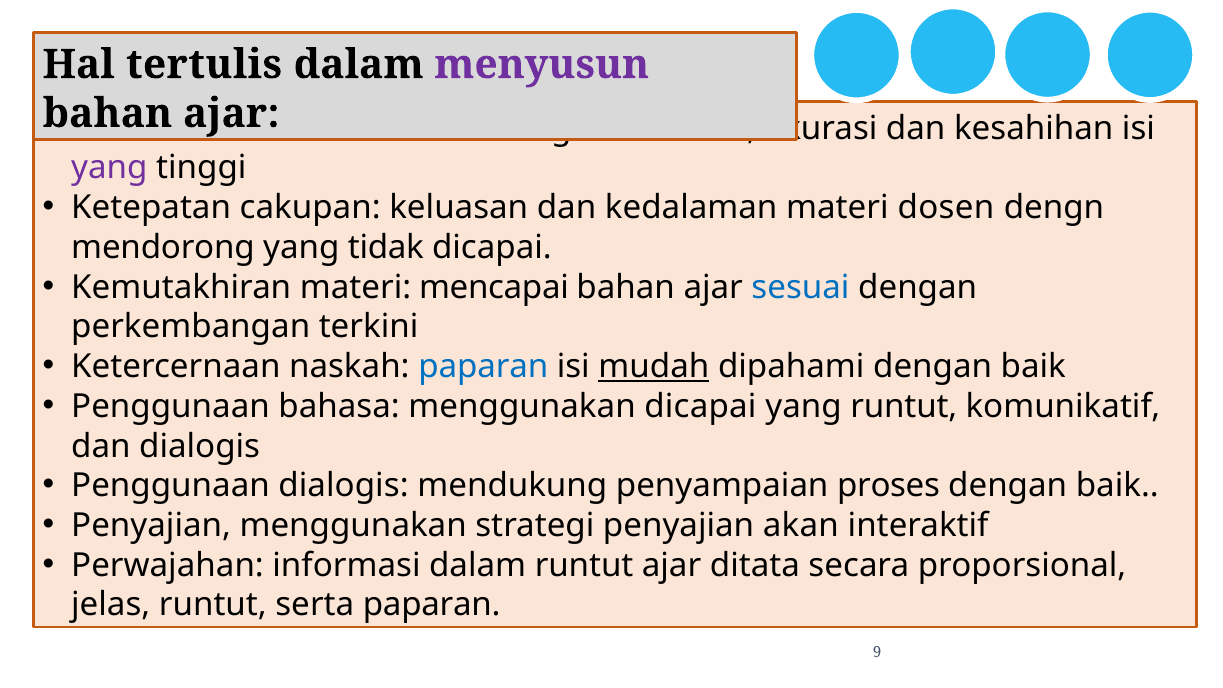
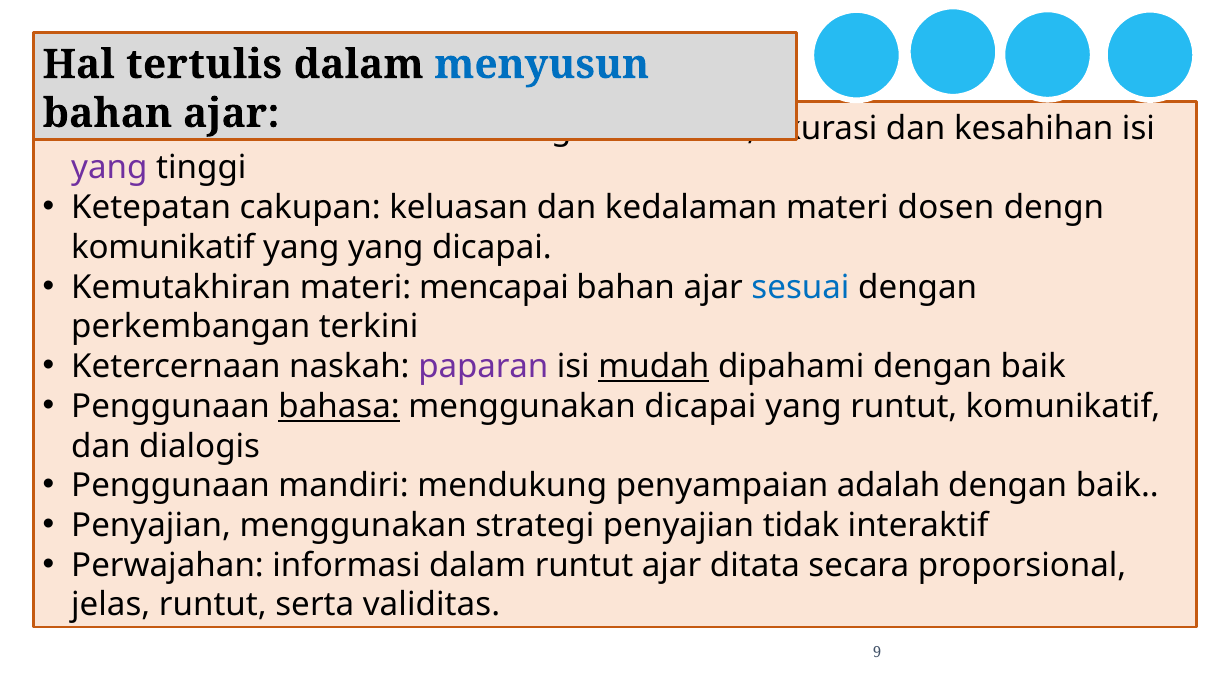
menyusun colour: purple -> blue
mendorong at (163, 247): mendorong -> komunikatif
yang tidak: tidak -> yang
paparan at (483, 367) colour: blue -> purple
bahasa underline: none -> present
Penggunaan dialogis: dialogis -> mandiri
proses: proses -> adalah
akan: akan -> tidak
serta paparan: paparan -> validitas
